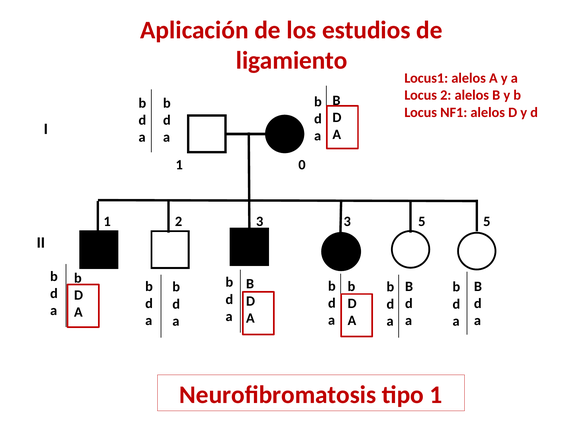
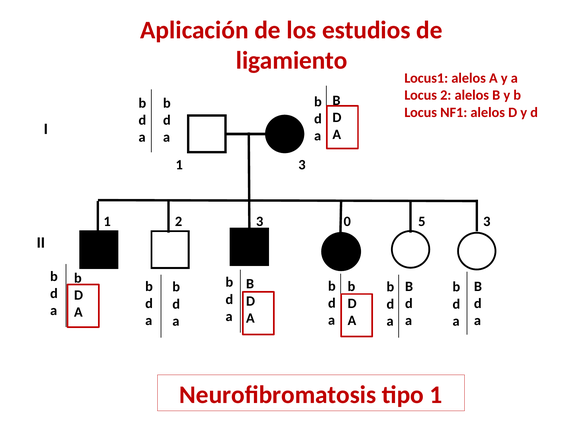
1 0: 0 -> 3
3 3: 3 -> 0
5 5: 5 -> 3
